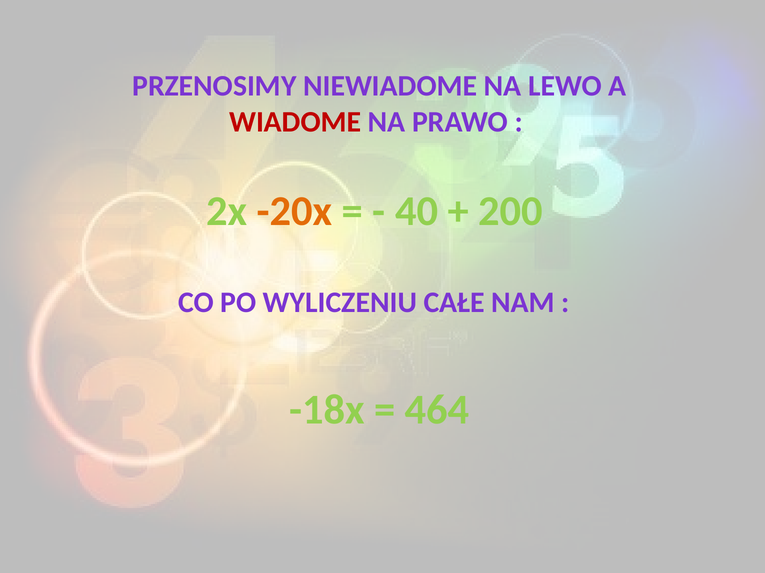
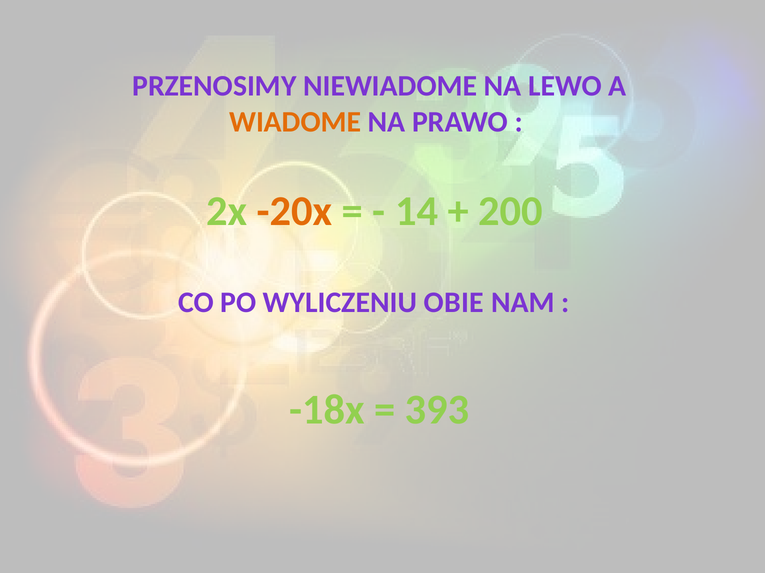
WIADOME colour: red -> orange
40: 40 -> 14
CAŁE: CAŁE -> OBIE
464: 464 -> 393
